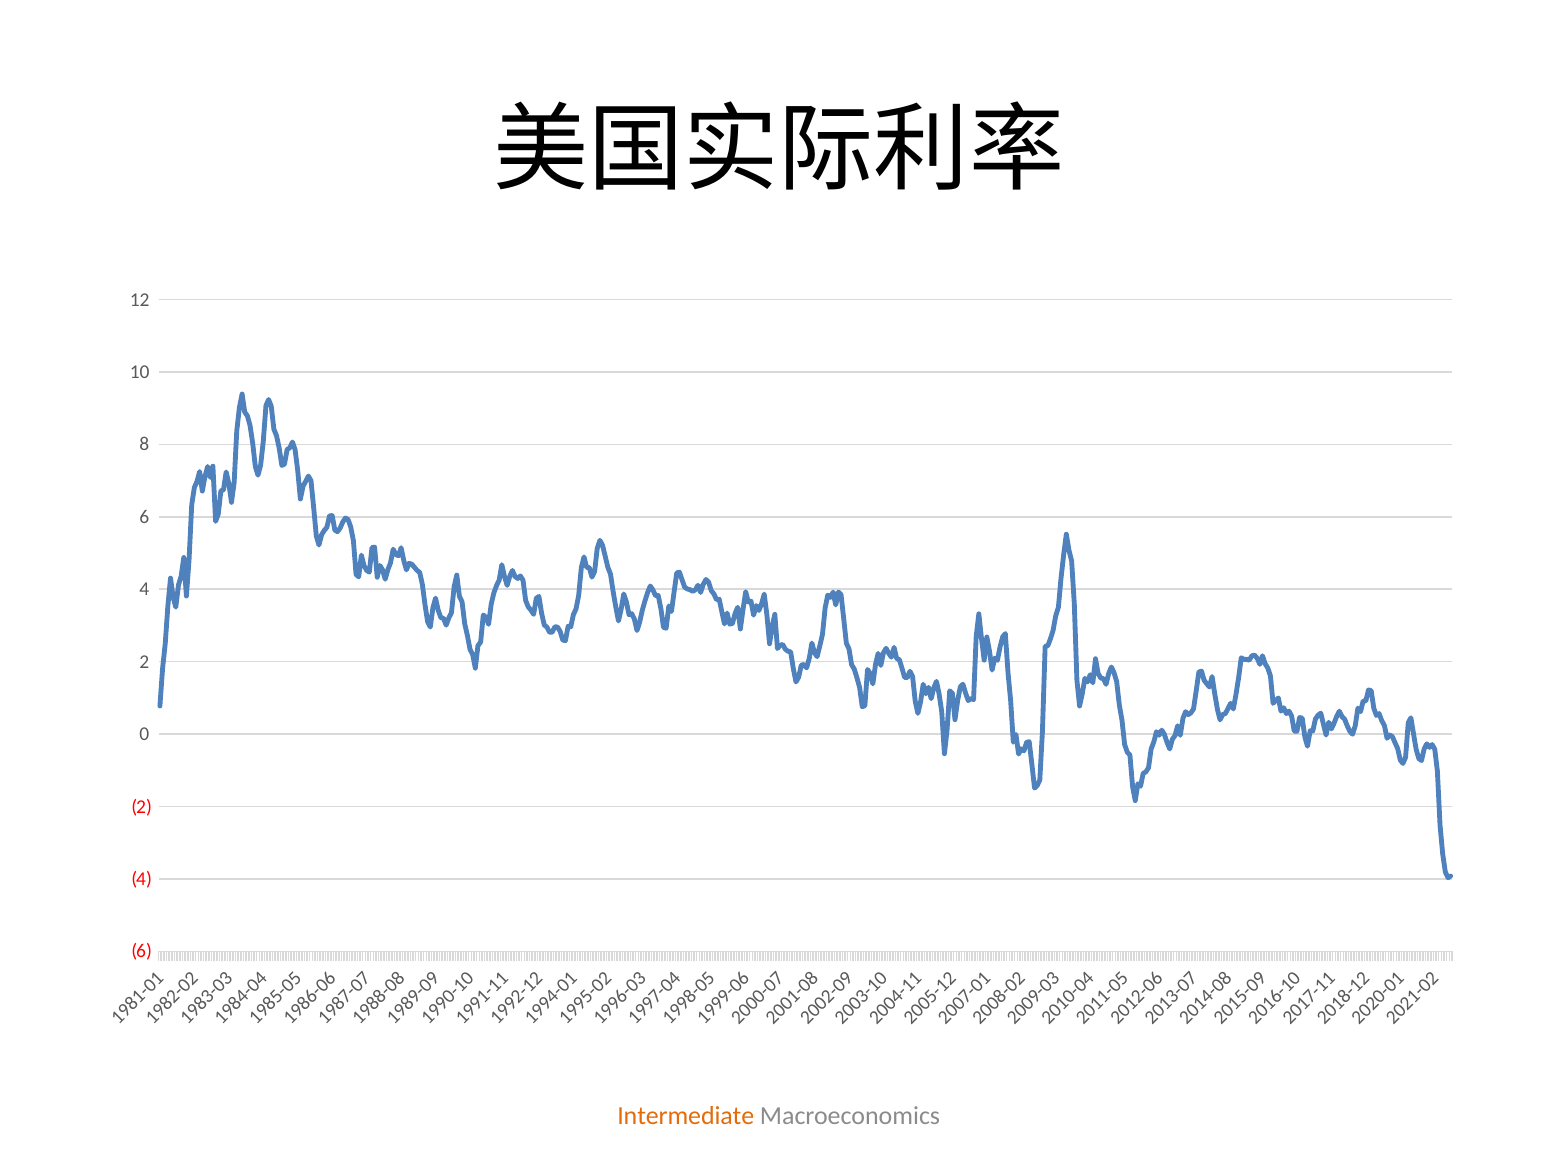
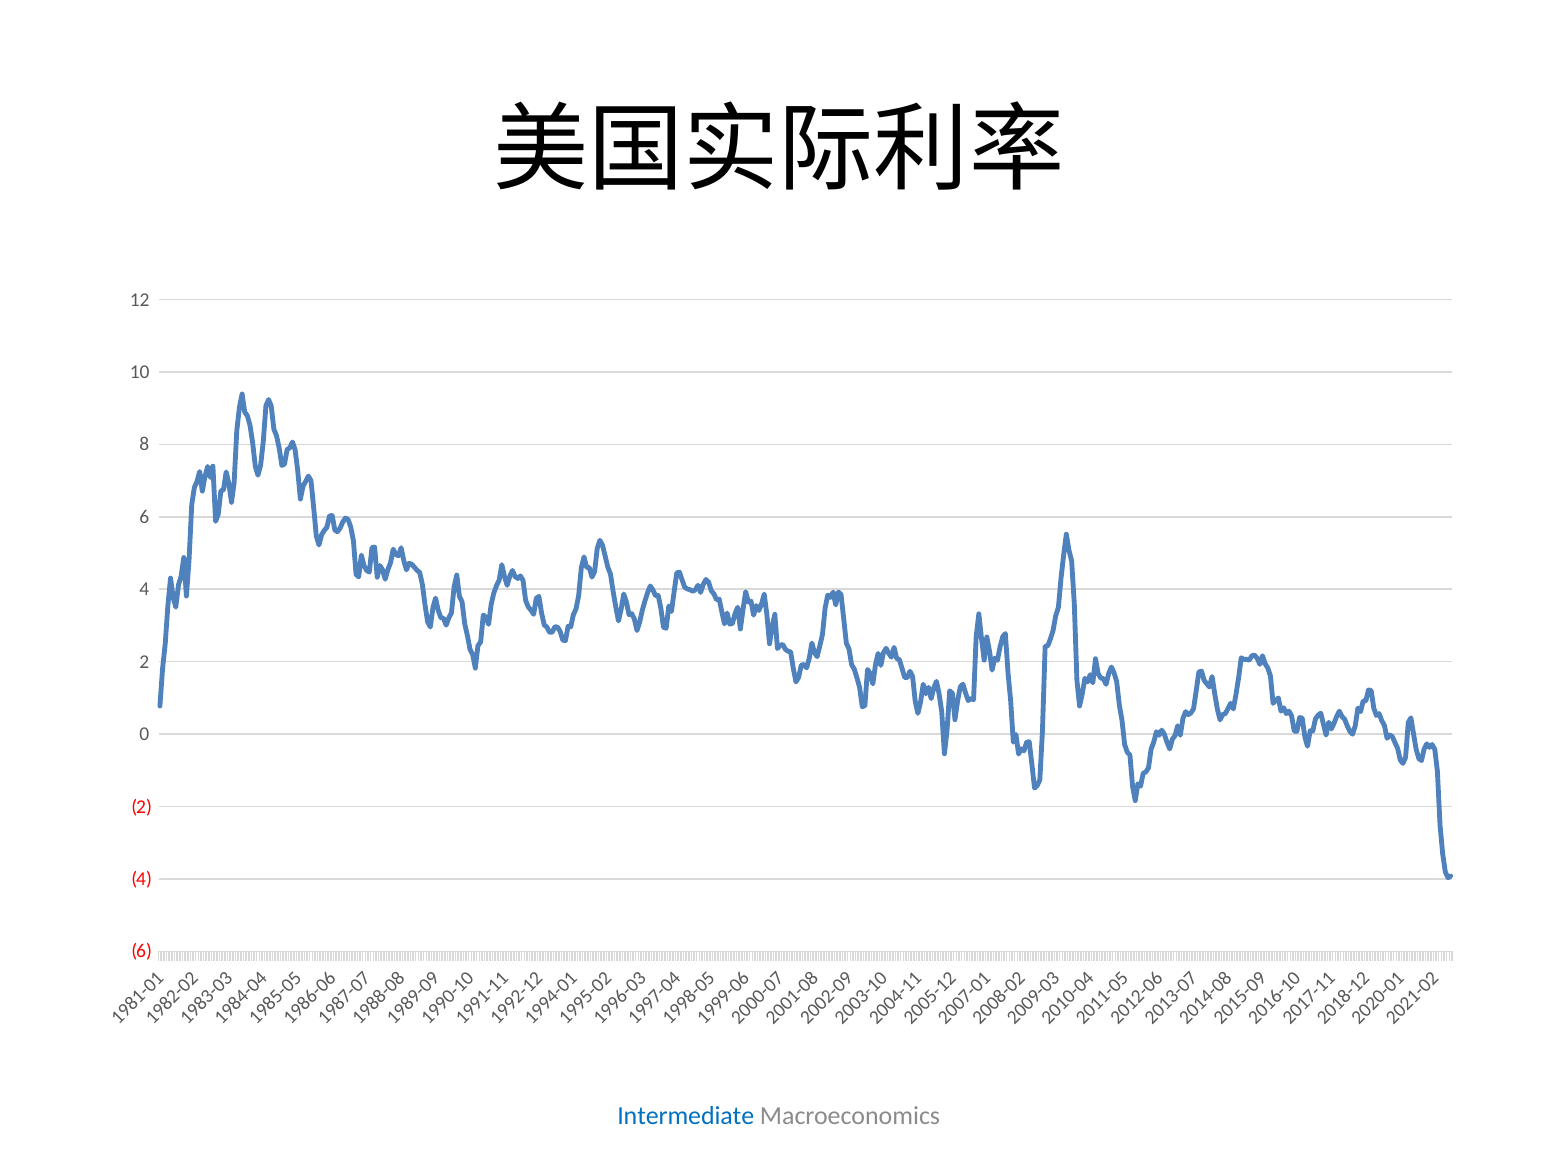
Intermediate colour: orange -> blue
